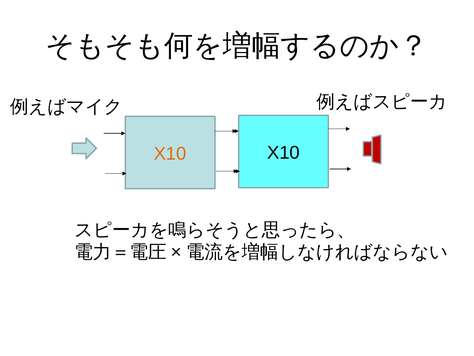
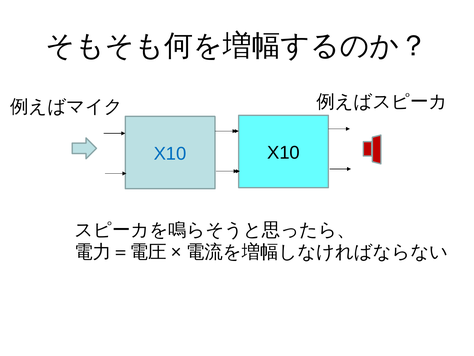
X10 at (170, 154) colour: orange -> blue
